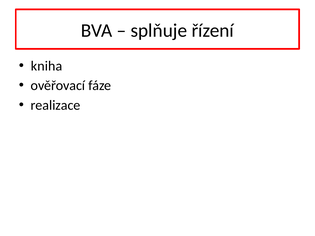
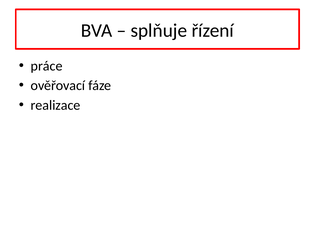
kniha: kniha -> práce
